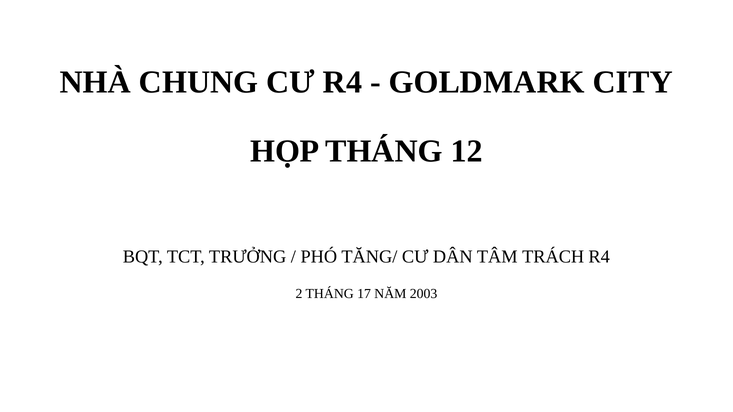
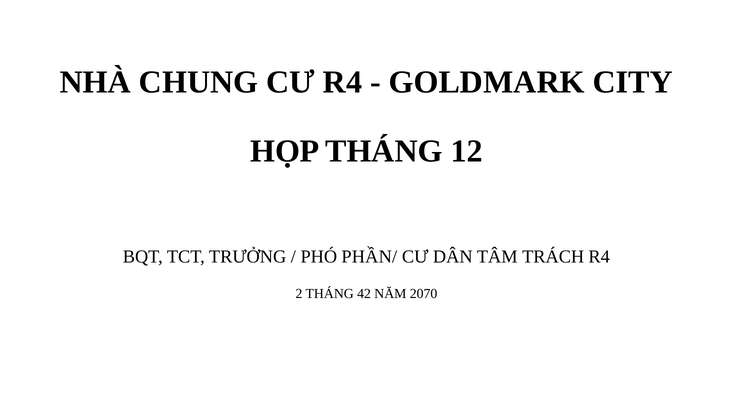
TĂNG/: TĂNG/ -> PHẦN/
17: 17 -> 42
2003: 2003 -> 2070
